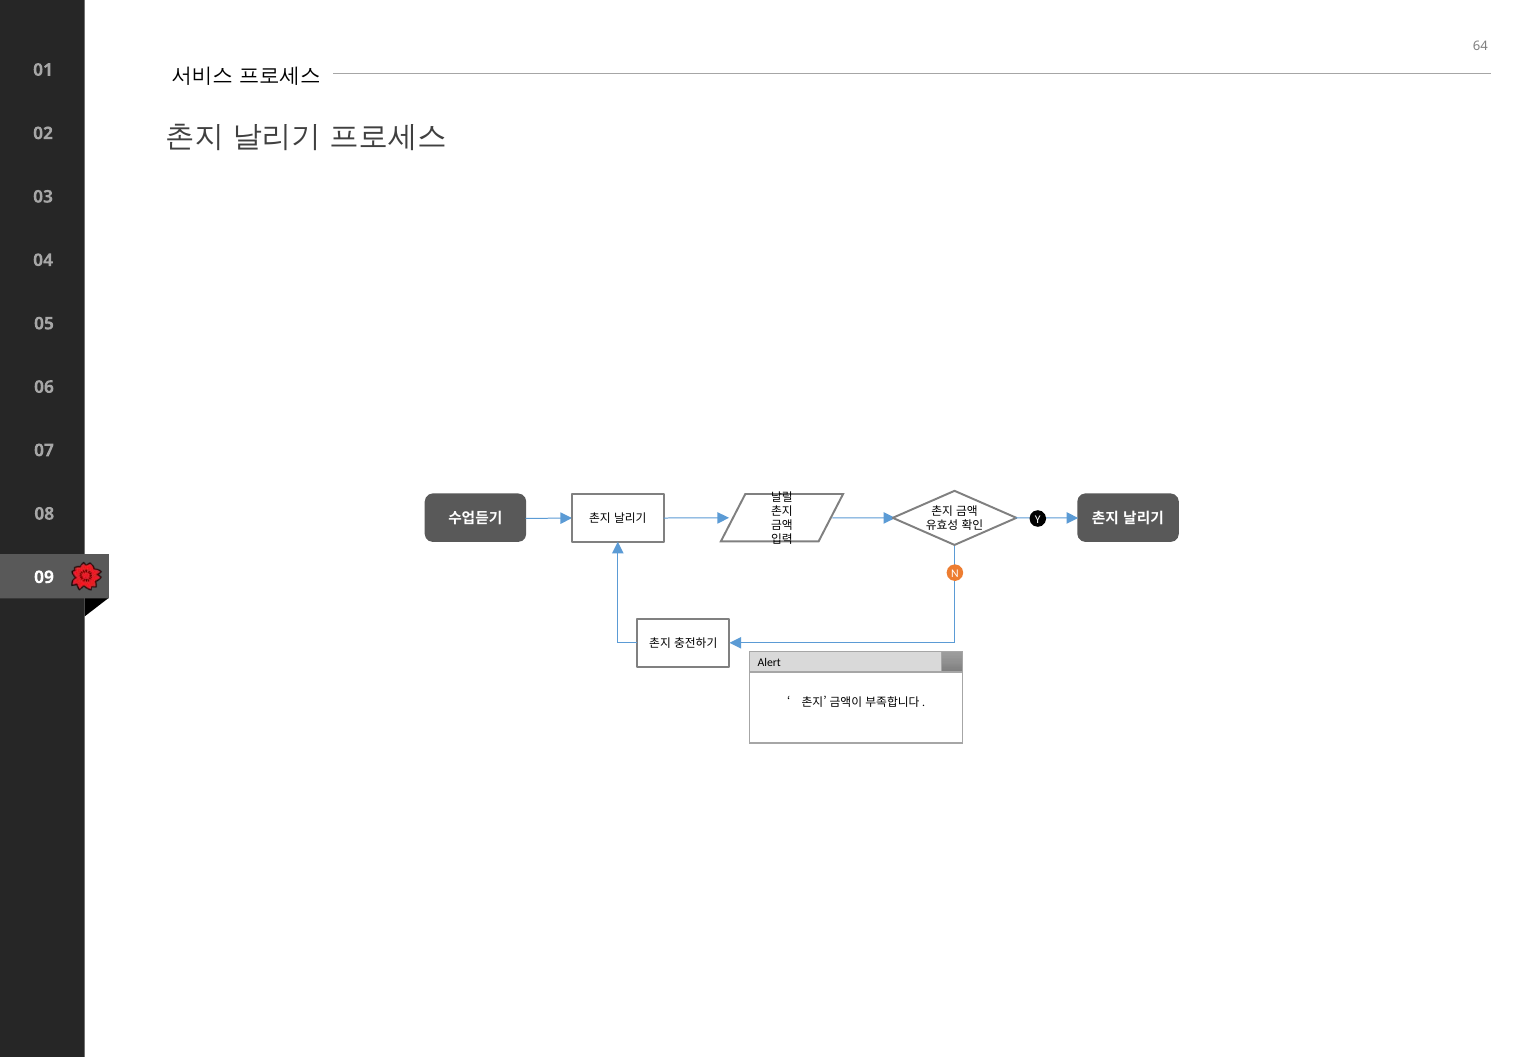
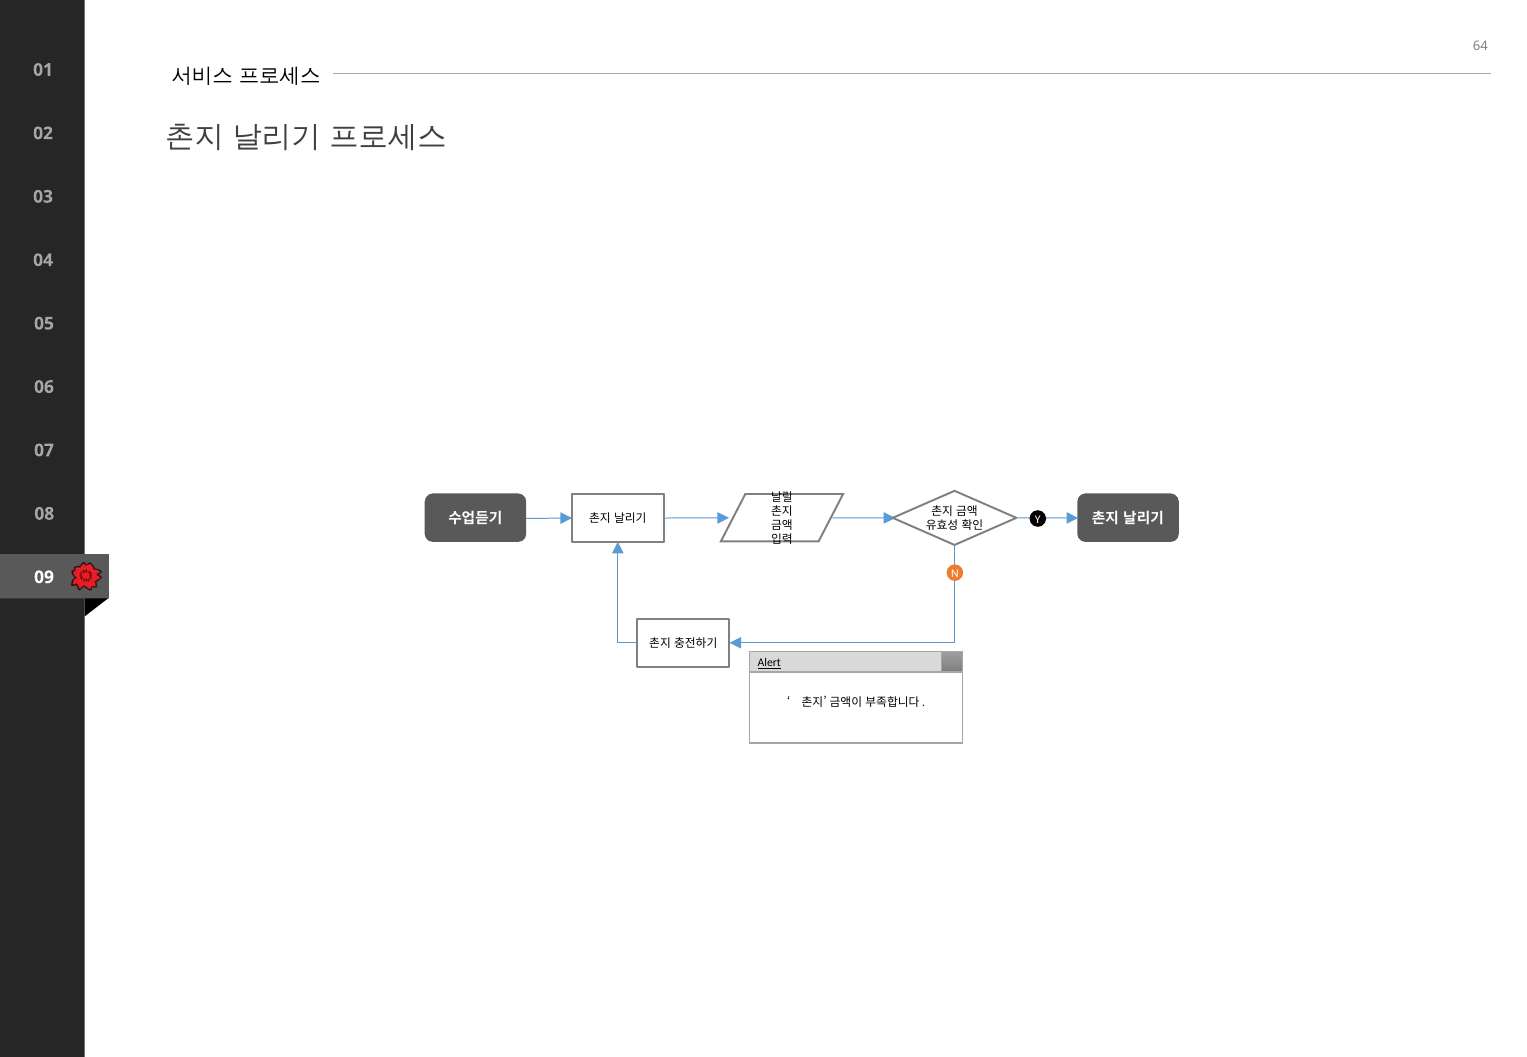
Alert underline: none -> present
